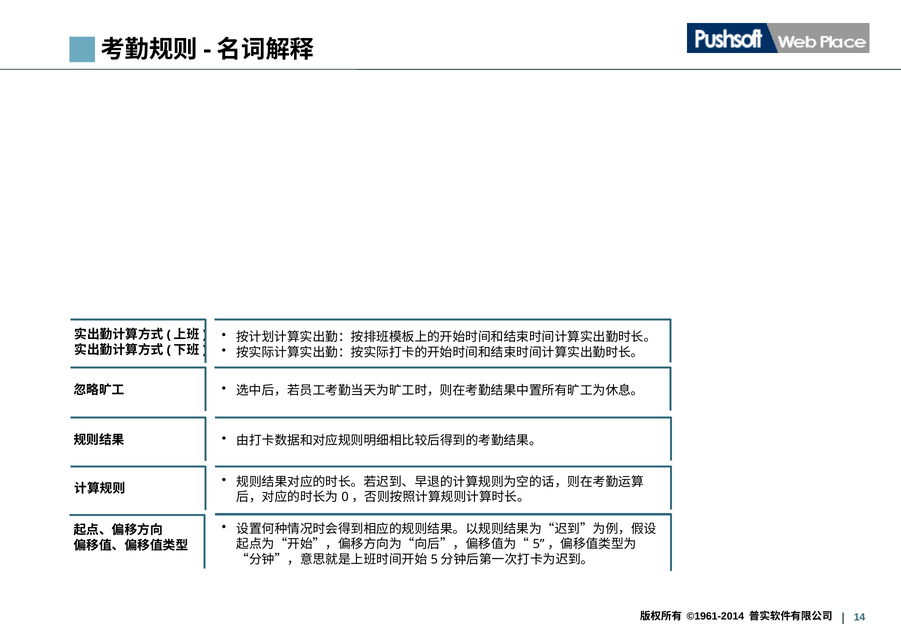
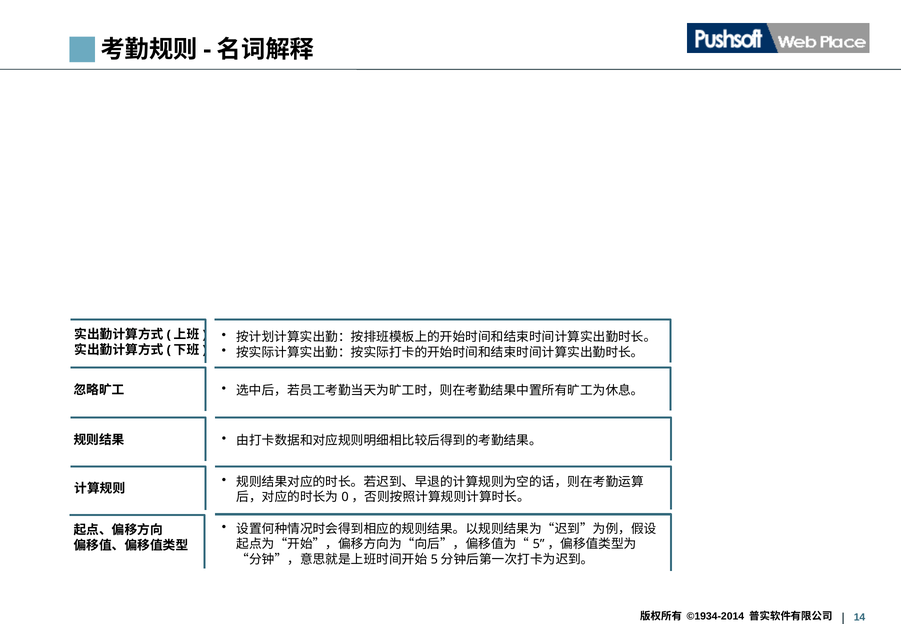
©1961-2014: ©1961-2014 -> ©1934-2014
